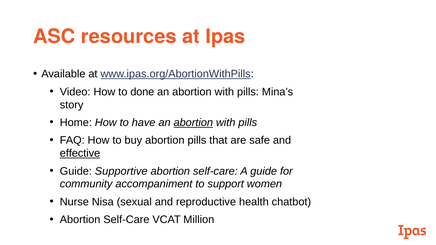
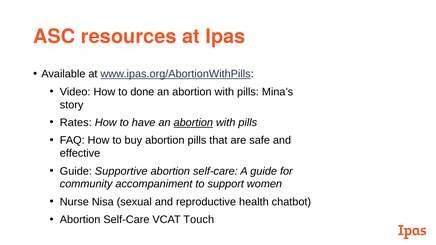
Home: Home -> Rates
effective underline: present -> none
Million: Million -> Touch
